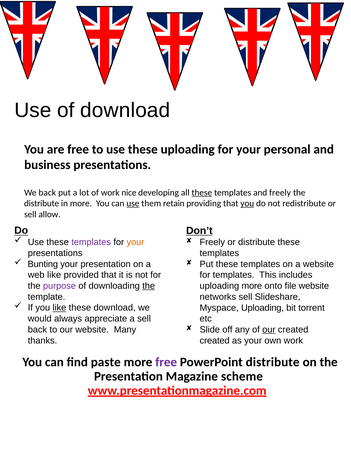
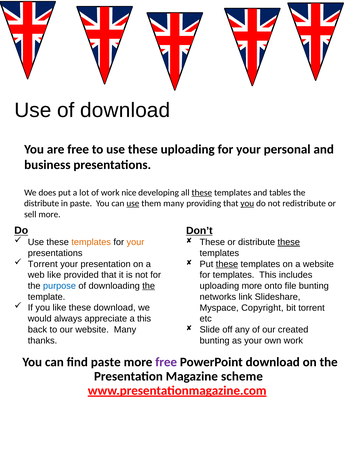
We back: back -> does
and freely: freely -> tables
in more: more -> paste
them retain: retain -> many
sell allow: allow -> more
templates at (91, 242) colour: purple -> orange
Freely at (212, 242): Freely -> These
these at (289, 242) underline: none -> present
Bunting at (43, 264): Bunting -> Torrent
these at (227, 264) underline: none -> present
purpose colour: purple -> blue
file website: website -> bunting
networks sell: sell -> link
like at (59, 308) underline: present -> none
Myspace Uploading: Uploading -> Copyright
a sell: sell -> this
our at (269, 330) underline: present -> none
created at (215, 341): created -> bunting
PowerPoint distribute: distribute -> download
